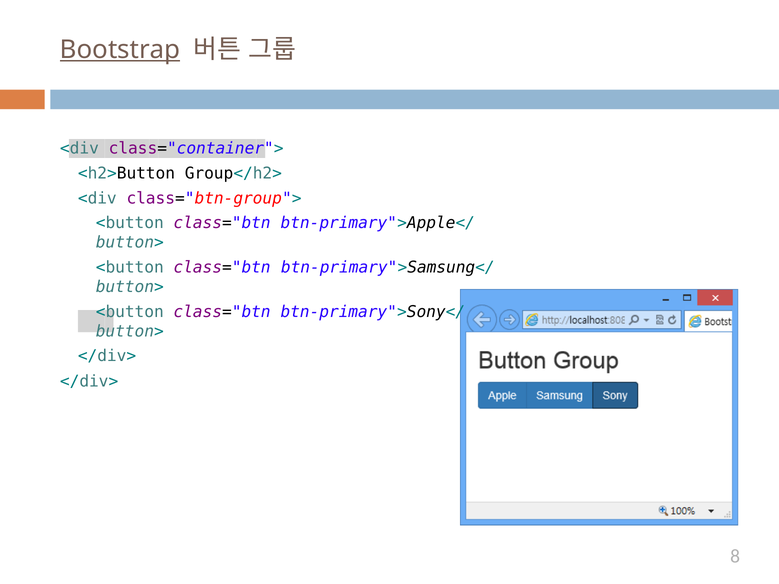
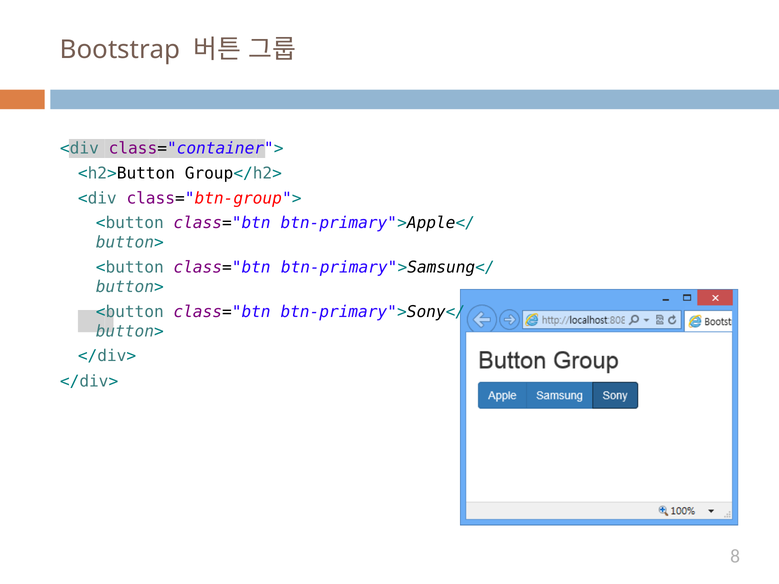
Bootstrap underline: present -> none
